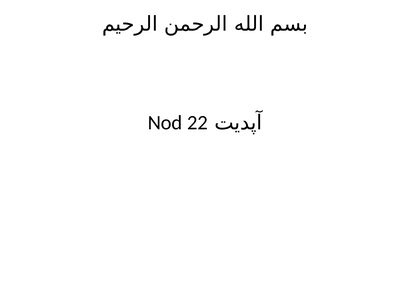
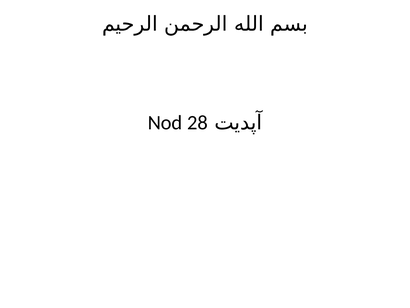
22: 22 -> 28
